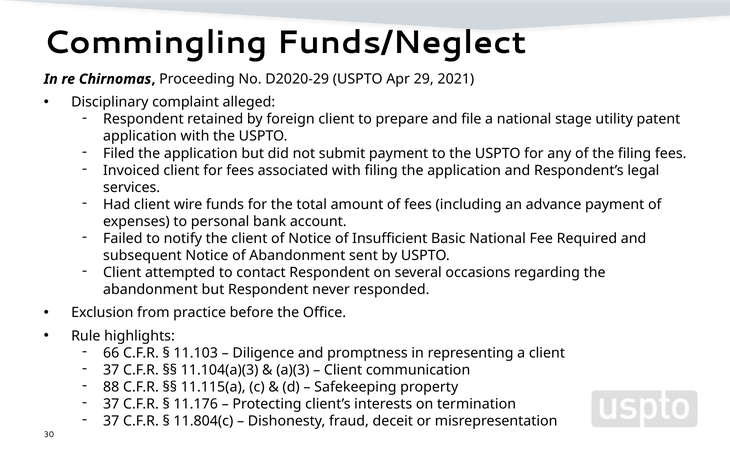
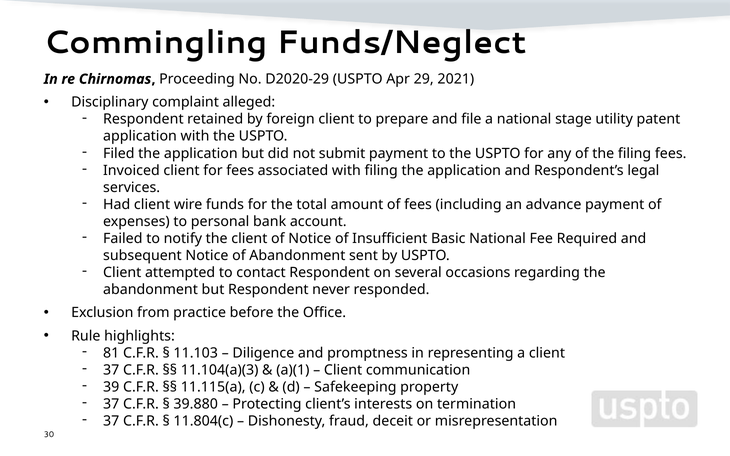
66: 66 -> 81
a)(3: a)(3 -> a)(1
88: 88 -> 39
11.176: 11.176 -> 39.880
